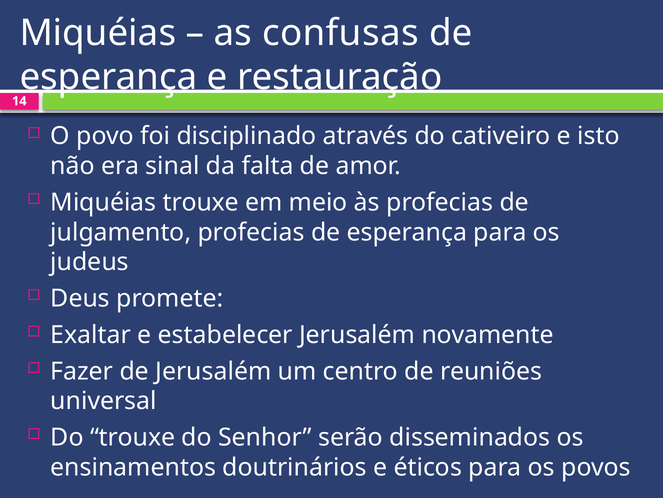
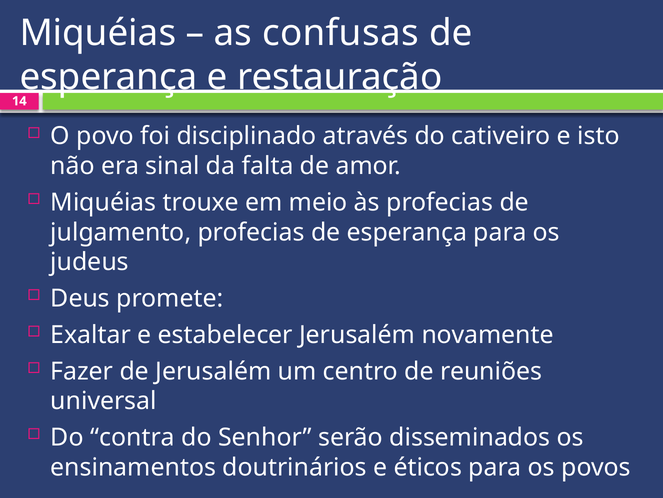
Do trouxe: trouxe -> contra
